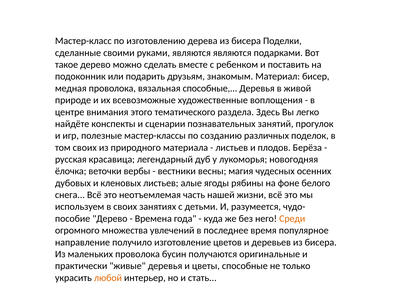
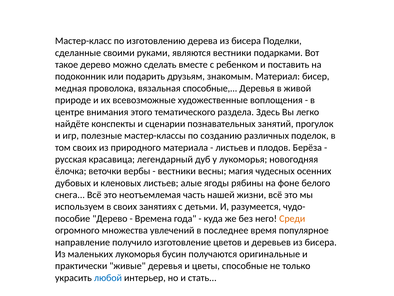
являются являются: являются -> вестники
маленьких проволока: проволока -> лукоморья
любой colour: orange -> blue
